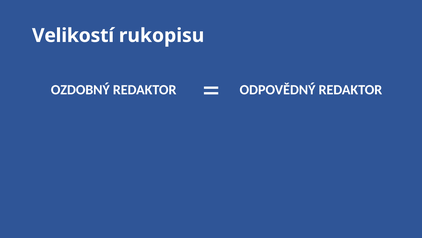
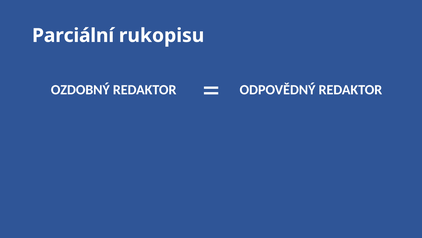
Velikostí: Velikostí -> Parciální
